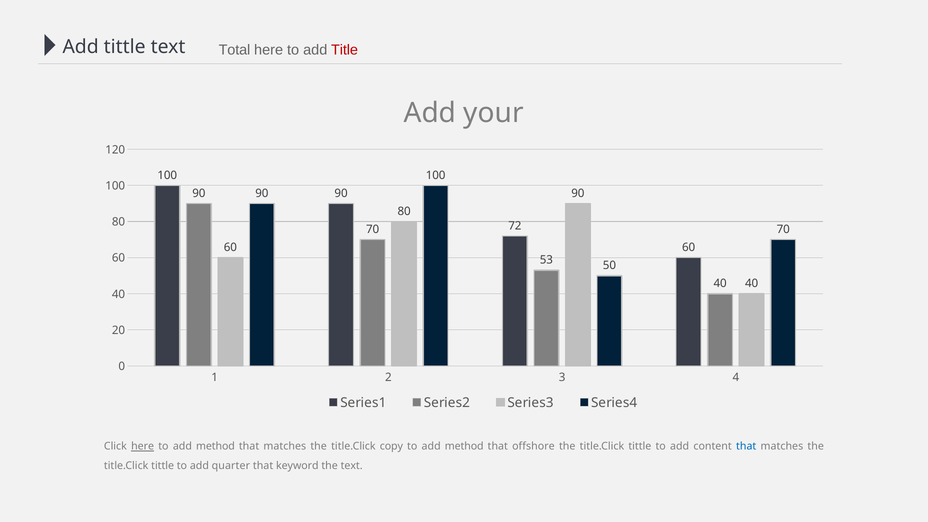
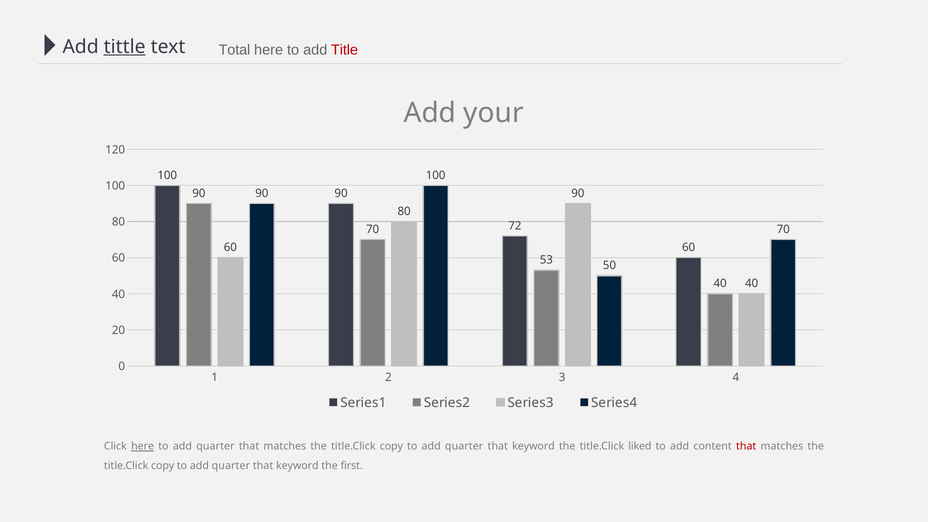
tittle at (125, 47) underline: none -> present
method at (216, 447): method -> quarter
method at (464, 447): method -> quarter
offshore at (533, 447): offshore -> keyword
tittle at (640, 447): tittle -> liked
that at (746, 447) colour: blue -> red
tittle at (163, 466): tittle -> copy
the text: text -> first
